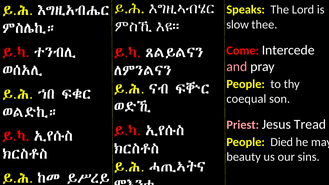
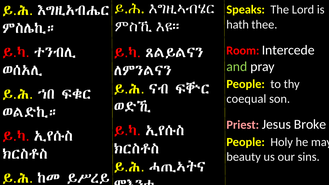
slow: slow -> hath
Come: Come -> Room
and colour: pink -> light green
Tread: Tread -> Broke
Died: Died -> Holy
